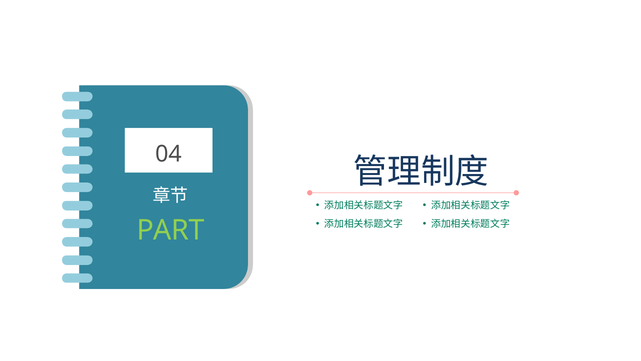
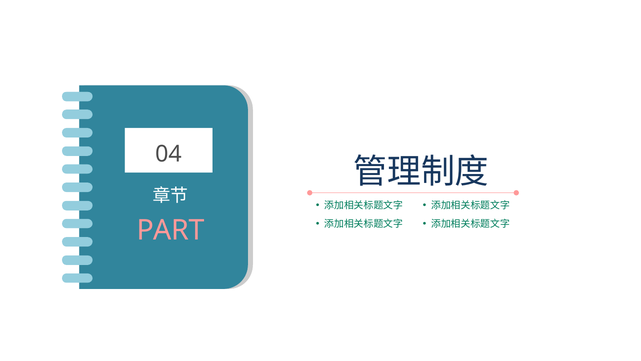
PART colour: light green -> pink
